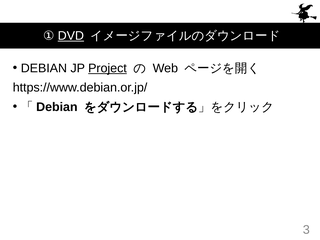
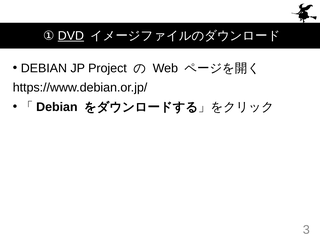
Project underline: present -> none
